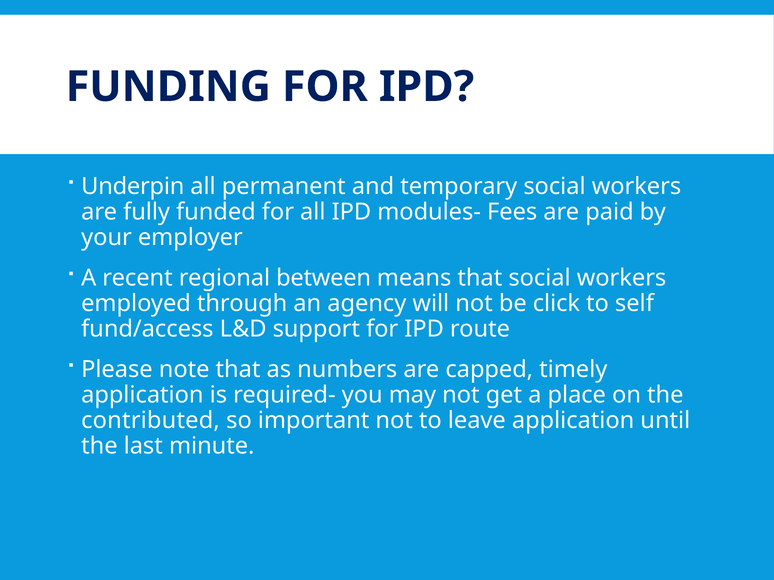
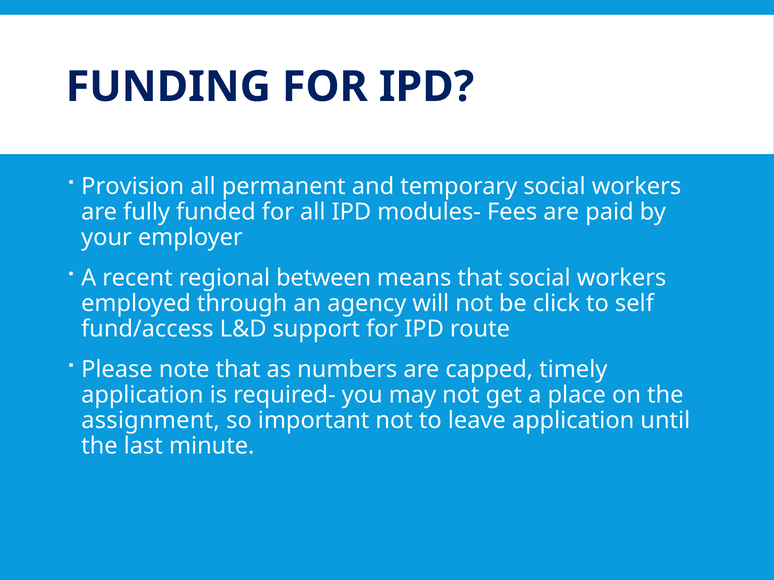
Underpin: Underpin -> Provision
contributed: contributed -> assignment
